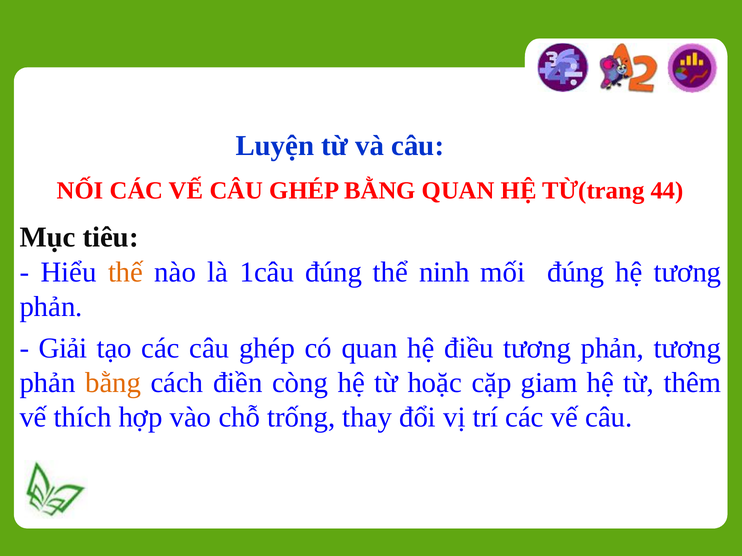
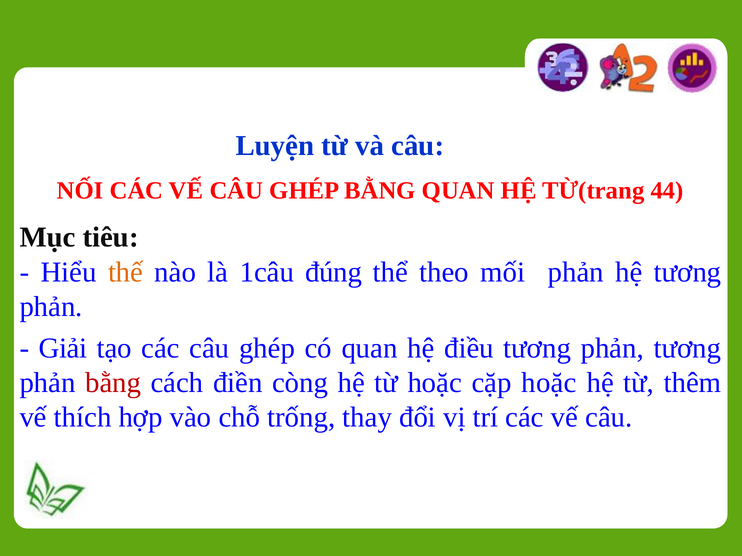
ninh: ninh -> theo
mối đúng: đúng -> phản
bằng at (113, 383) colour: orange -> red
cặp giam: giam -> hoặc
